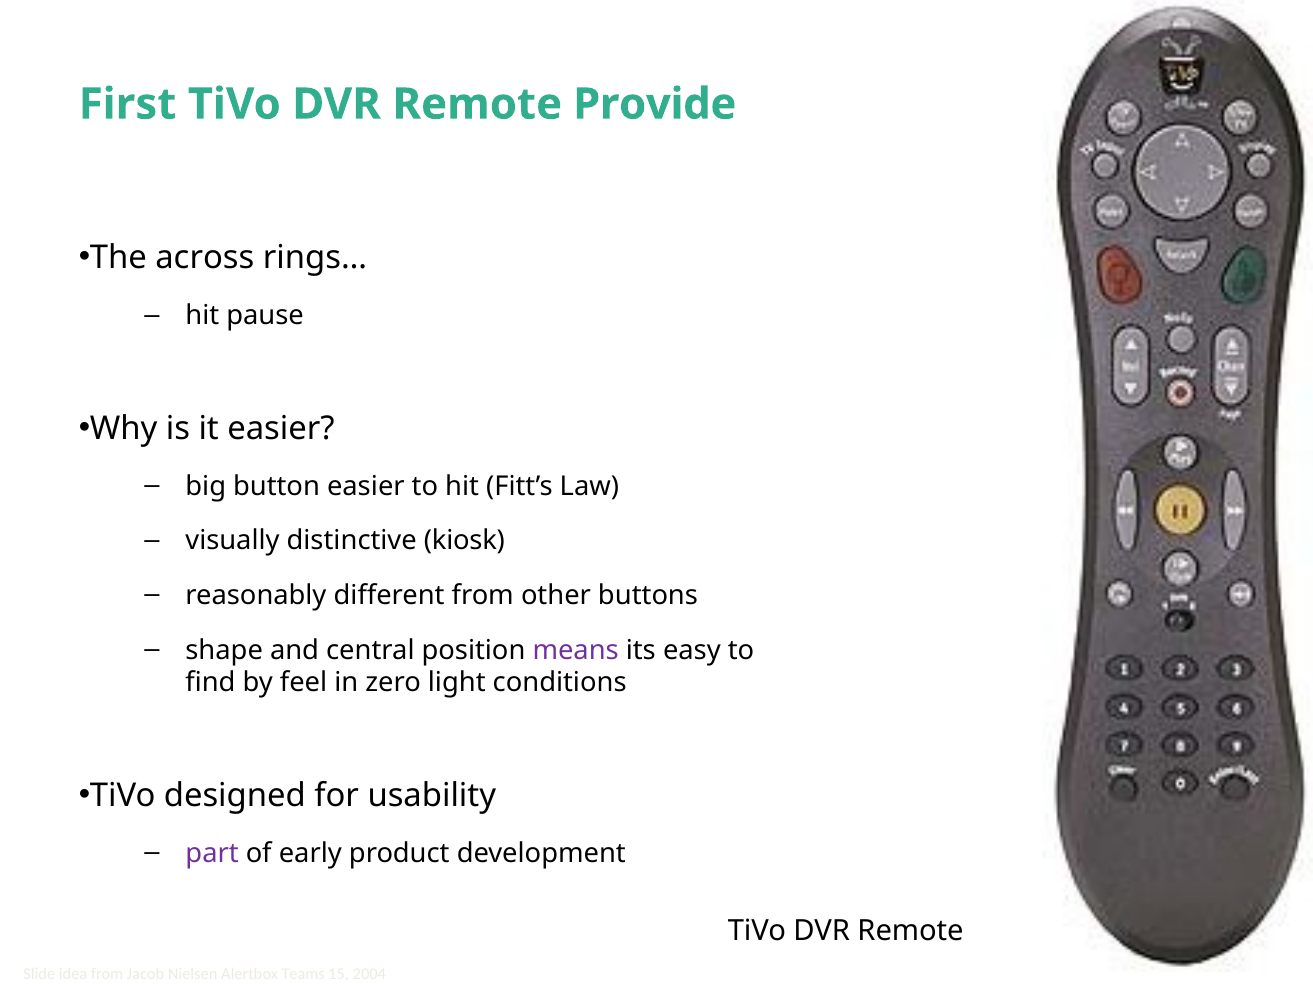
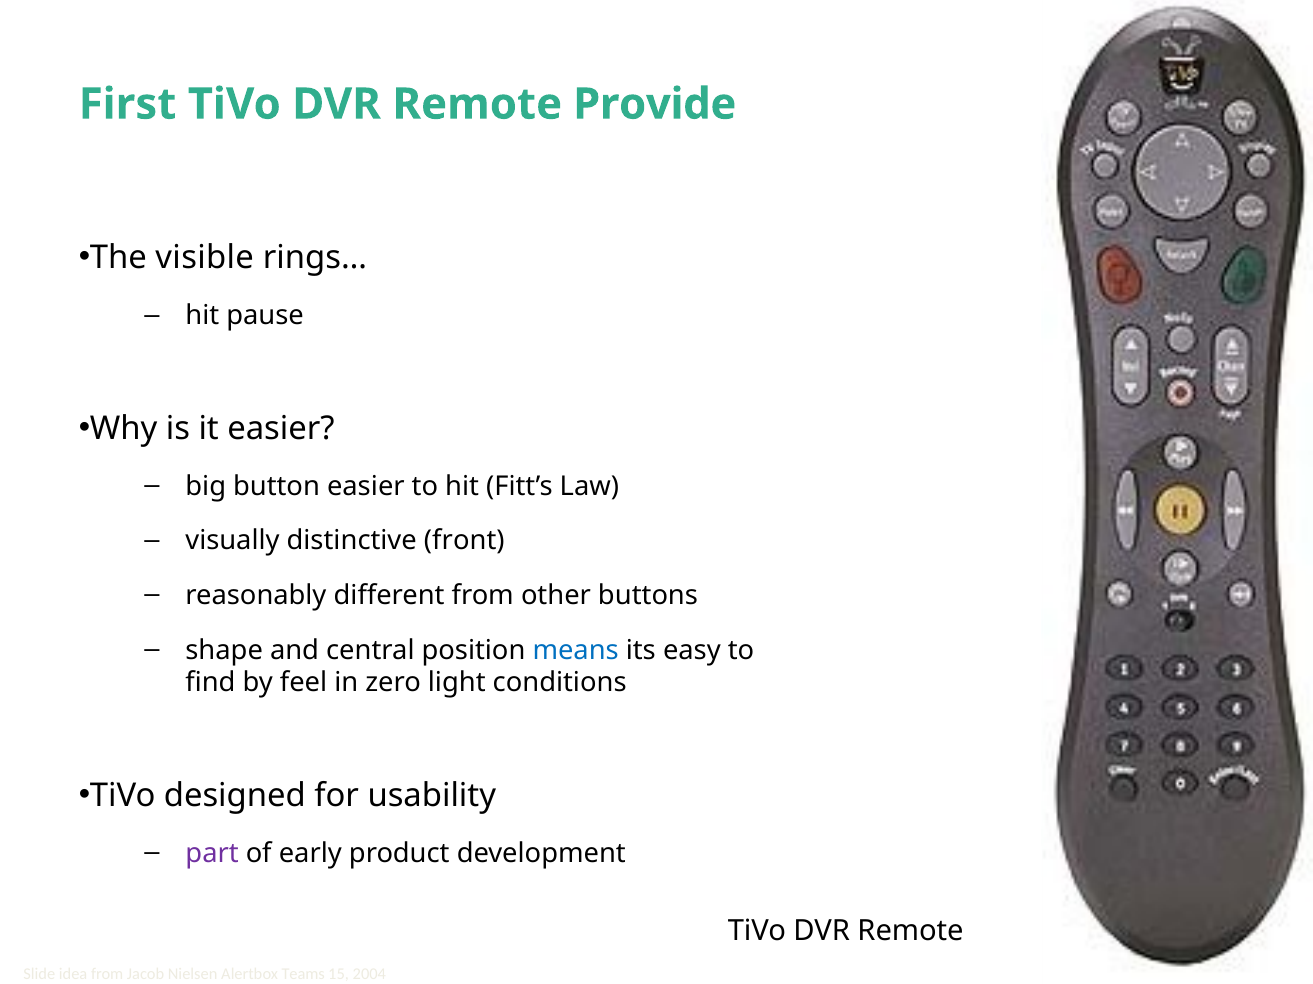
across: across -> visible
kiosk: kiosk -> front
means colour: purple -> blue
